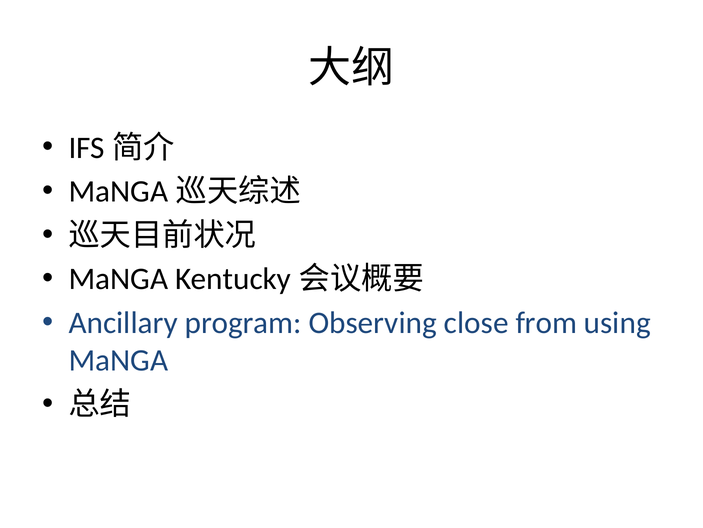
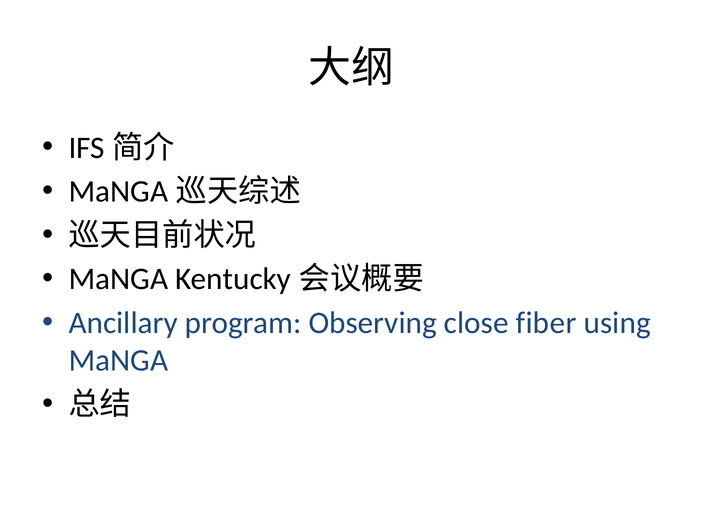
from: from -> fiber
